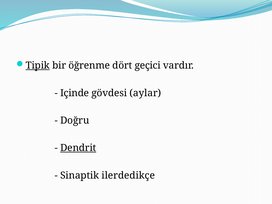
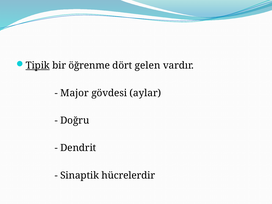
geçici: geçici -> gelen
Içinde: Içinde -> Major
Dendrit underline: present -> none
ilerdedikçe: ilerdedikçe -> hücrelerdir
